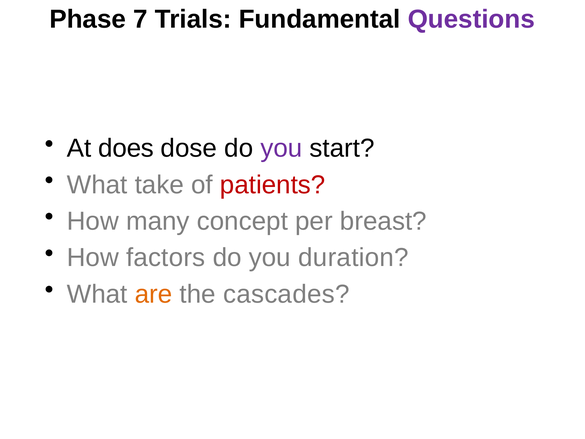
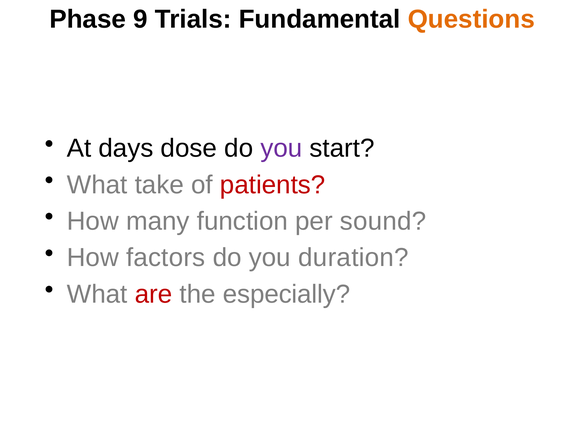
7: 7 -> 9
Questions colour: purple -> orange
does: does -> days
concept: concept -> function
breast: breast -> sound
are colour: orange -> red
cascades: cascades -> especially
